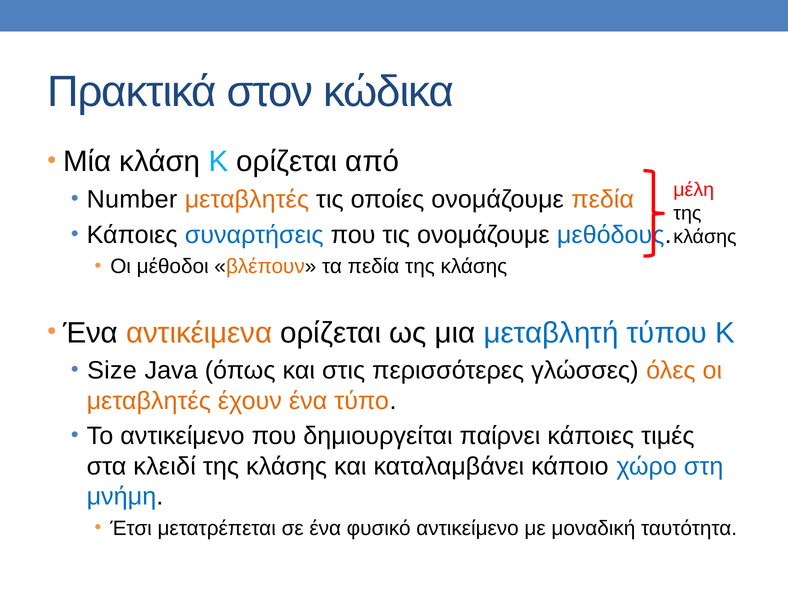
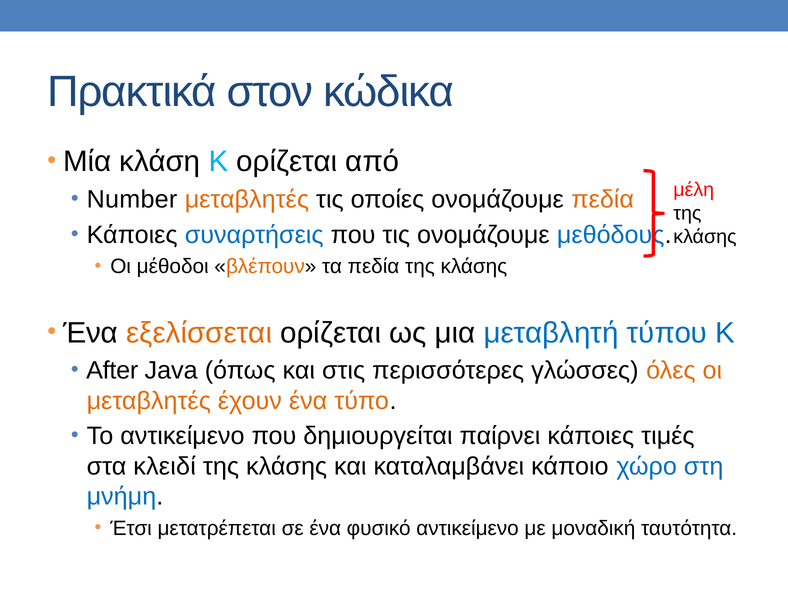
αντικέιμενα: αντικέιμενα -> εξελίσσεται
Size: Size -> After
